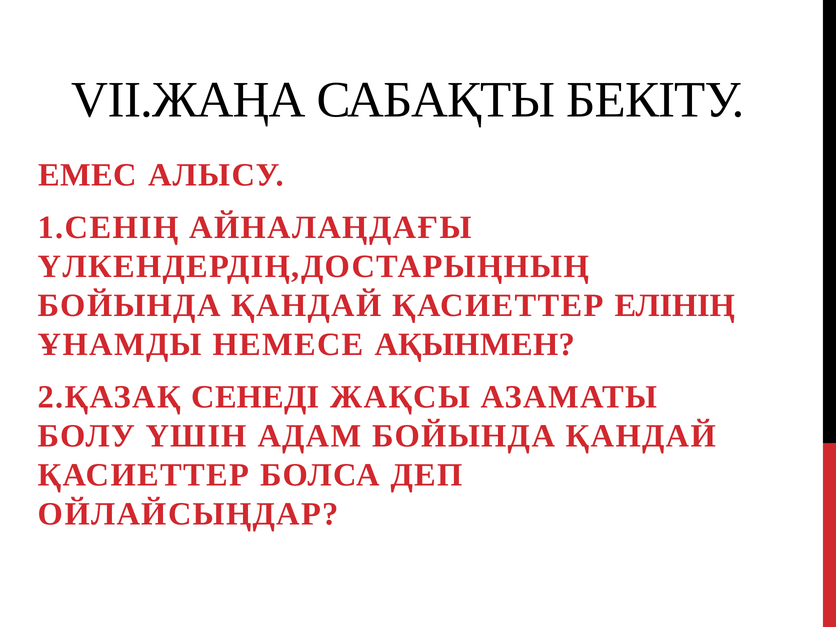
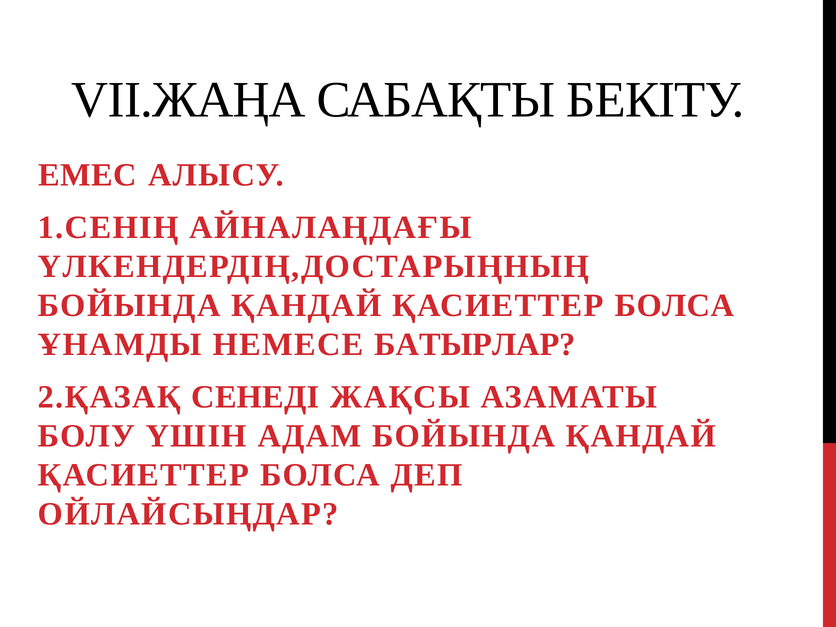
ЕЛІНІҢ at (675, 305): ЕЛІНІҢ -> БОЛСА
АҚЫНМЕН: АҚЫНМЕН -> БАТЫРЛАР
